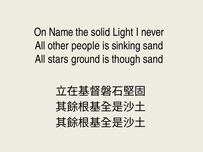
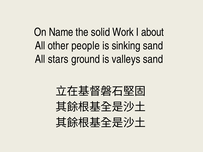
Light: Light -> Work
never: never -> about
though: though -> valleys
